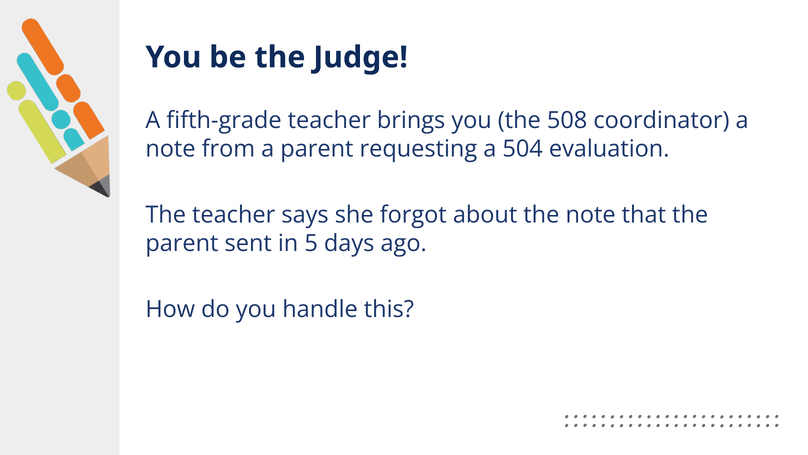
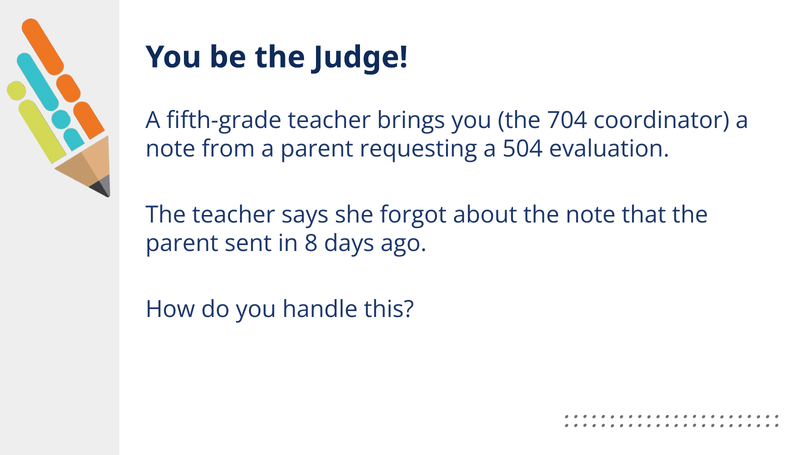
508: 508 -> 704
5: 5 -> 8
